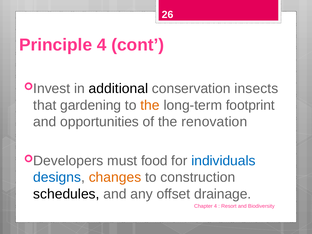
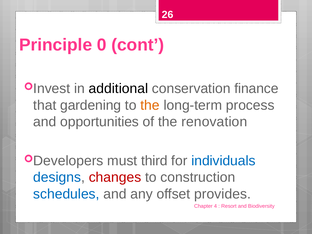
Principle 4: 4 -> 0
insects: insects -> finance
footprint: footprint -> process
food: food -> third
changes colour: orange -> red
schedules colour: black -> blue
drainage: drainage -> provides
